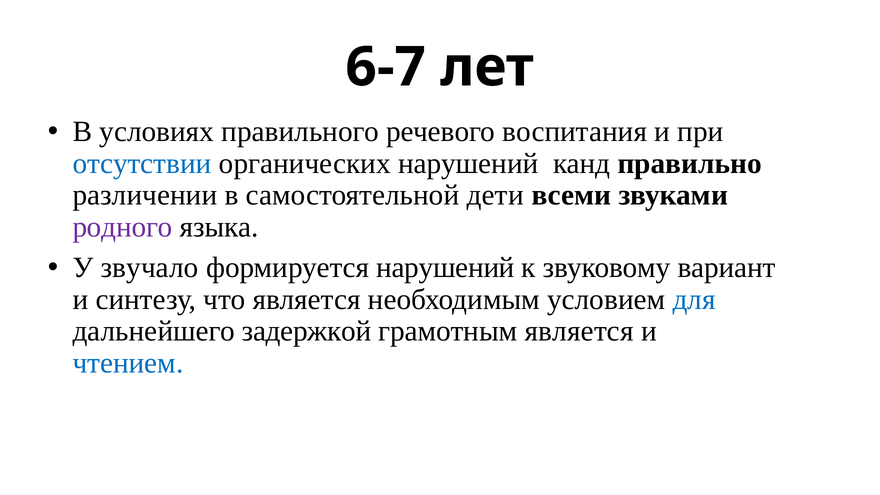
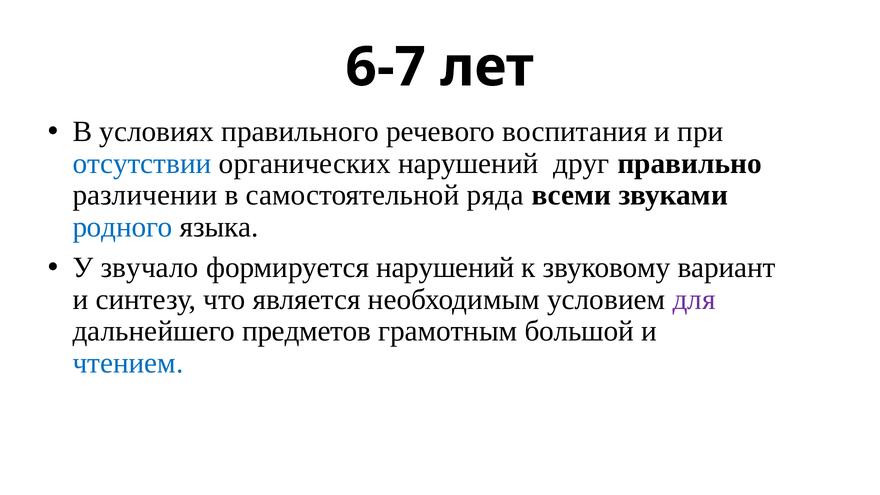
канд: канд -> друг
дети: дети -> ряда
родного colour: purple -> blue
для colour: blue -> purple
задержкой: задержкой -> предметов
грамотным является: является -> большой
